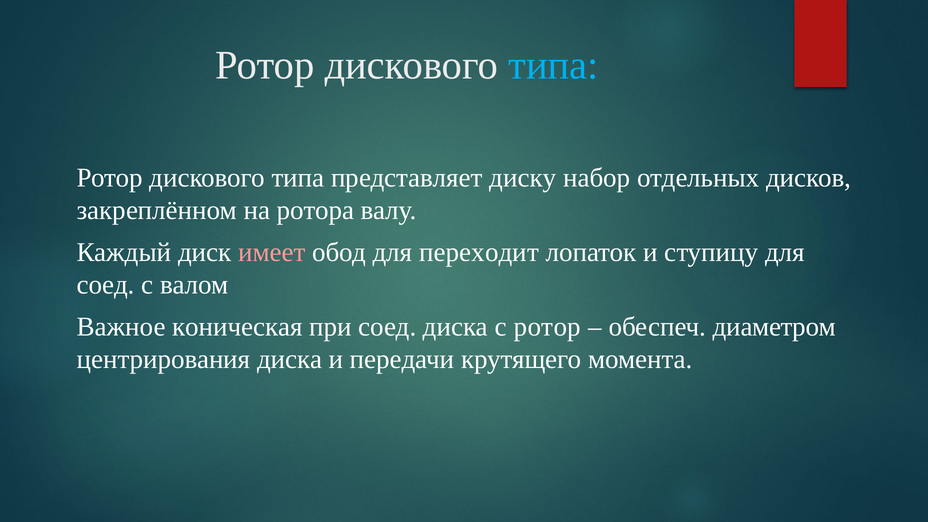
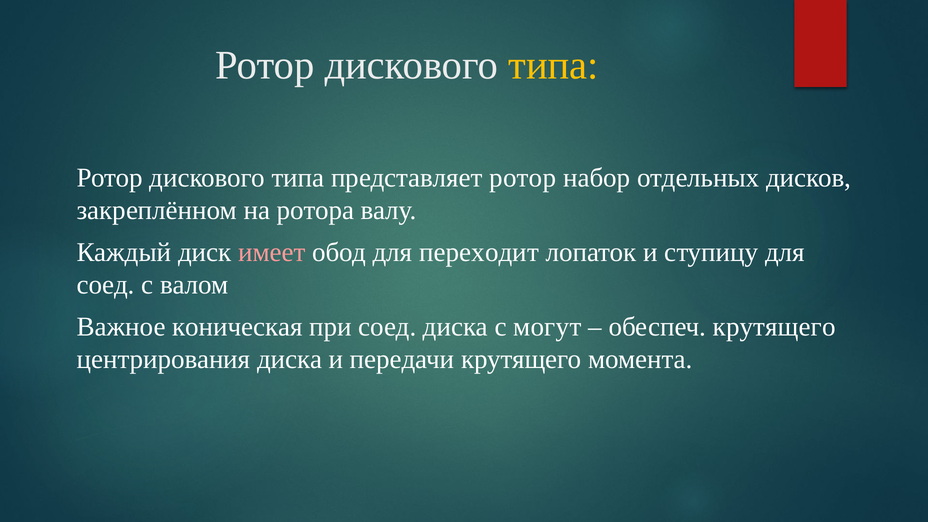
типа at (554, 65) colour: light blue -> yellow
представляет диску: диску -> ротор
с ротор: ротор -> могут
обеспеч диаметром: диаметром -> крутящего
